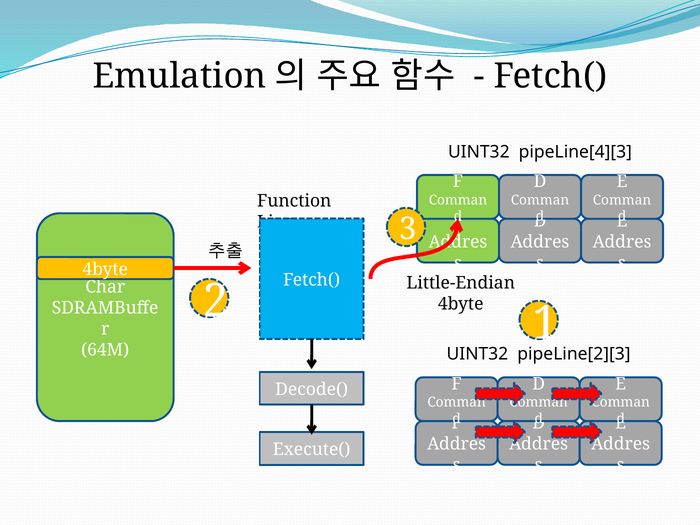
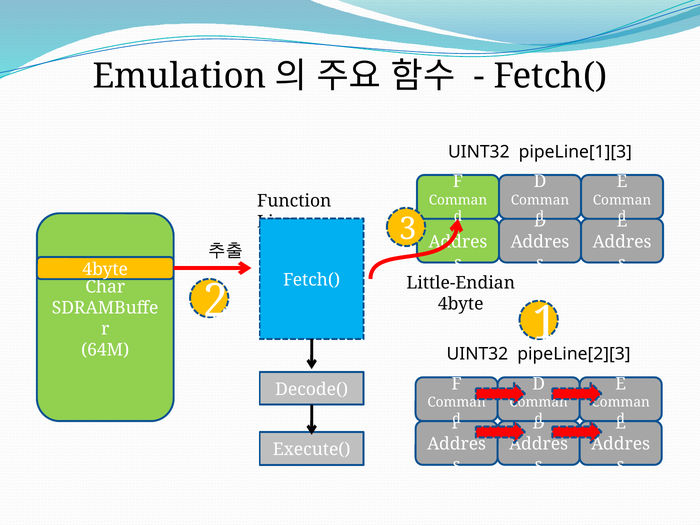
pipeLine[4][3: pipeLine[4][3 -> pipeLine[1][3
